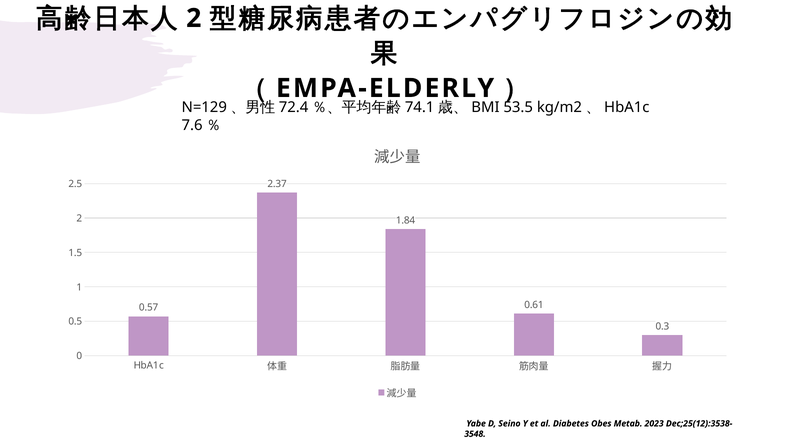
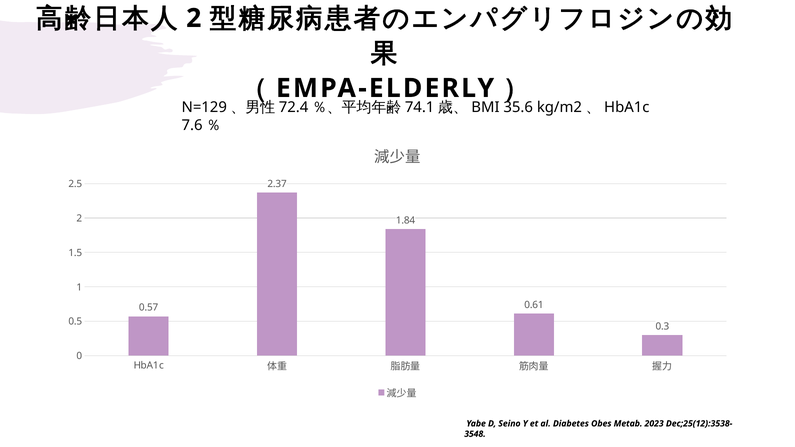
53.5: 53.5 -> 35.6
